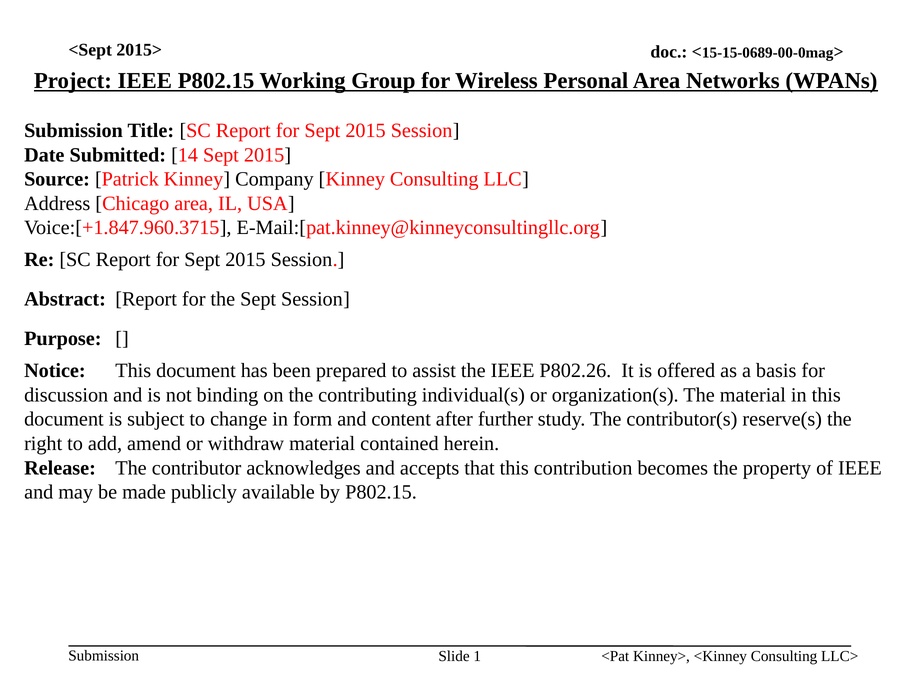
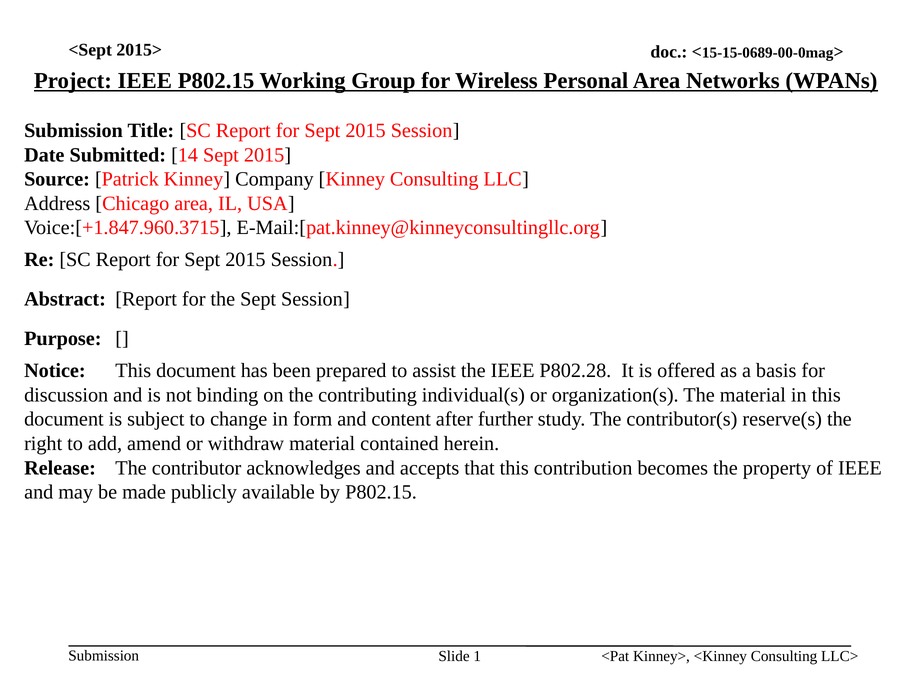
P802.26: P802.26 -> P802.28
